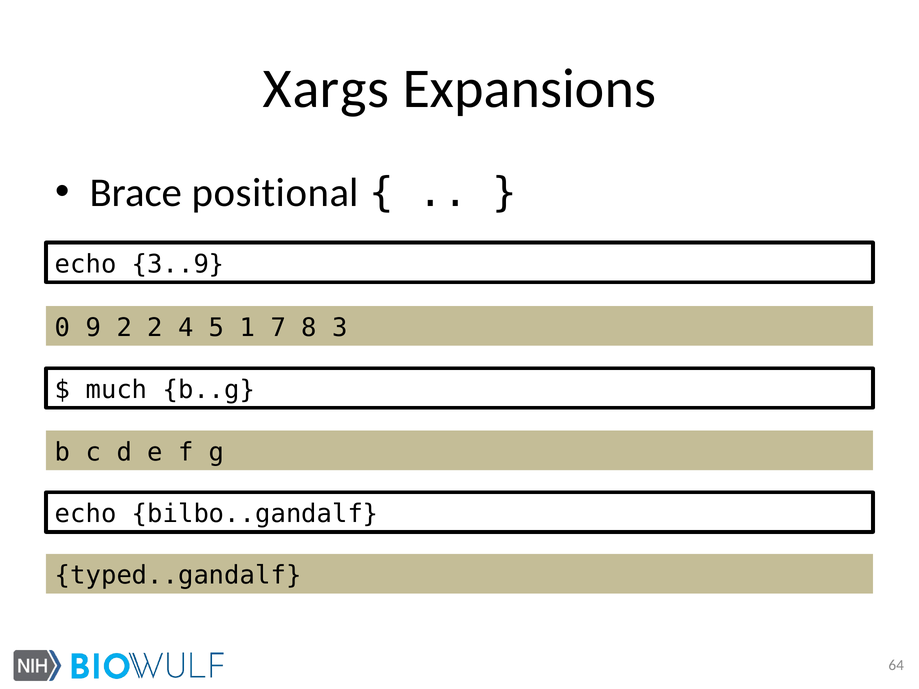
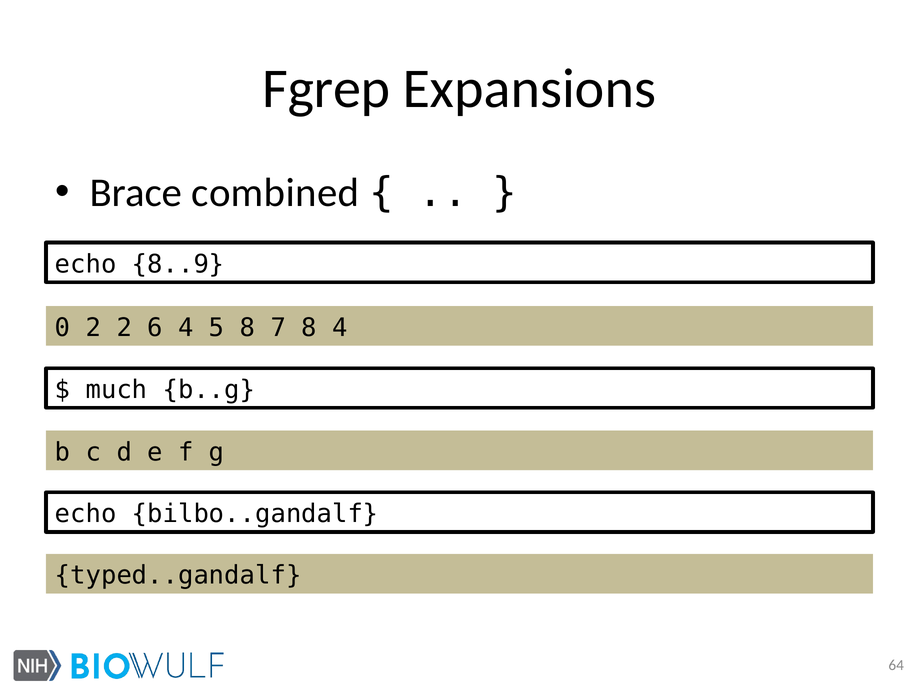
Xargs: Xargs -> Fgrep
positional: positional -> combined
3..9: 3..9 -> 8..9
0 9: 9 -> 2
2 2: 2 -> 6
5 1: 1 -> 8
8 3: 3 -> 4
